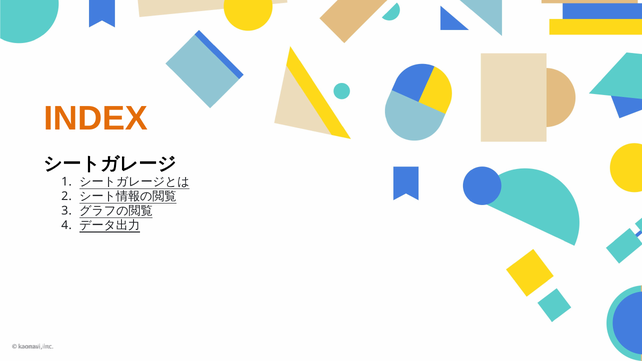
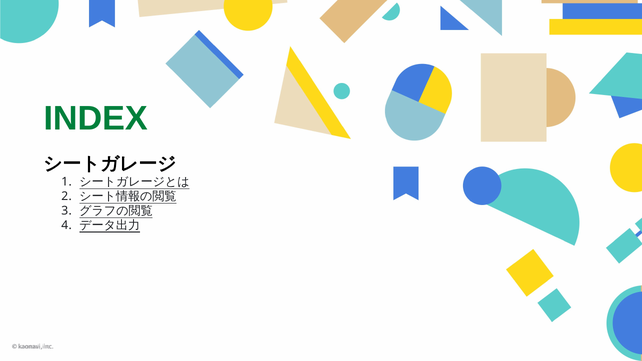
INDEX colour: orange -> green
